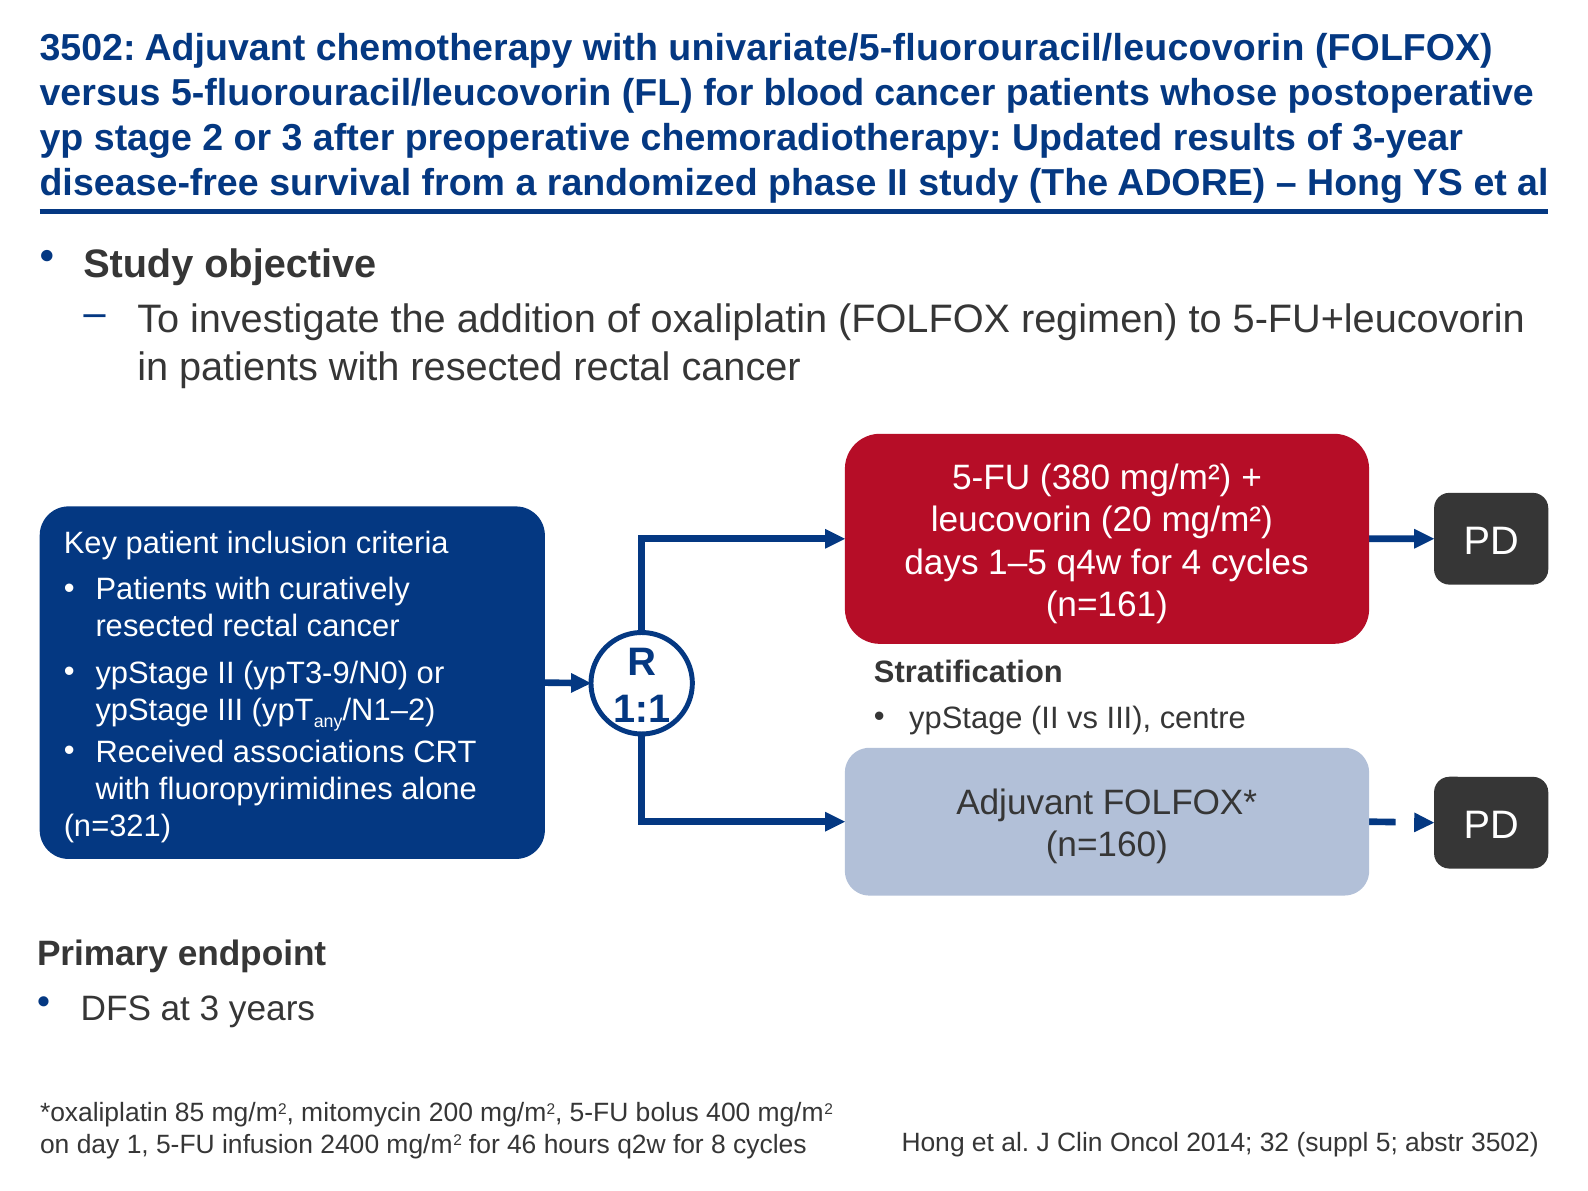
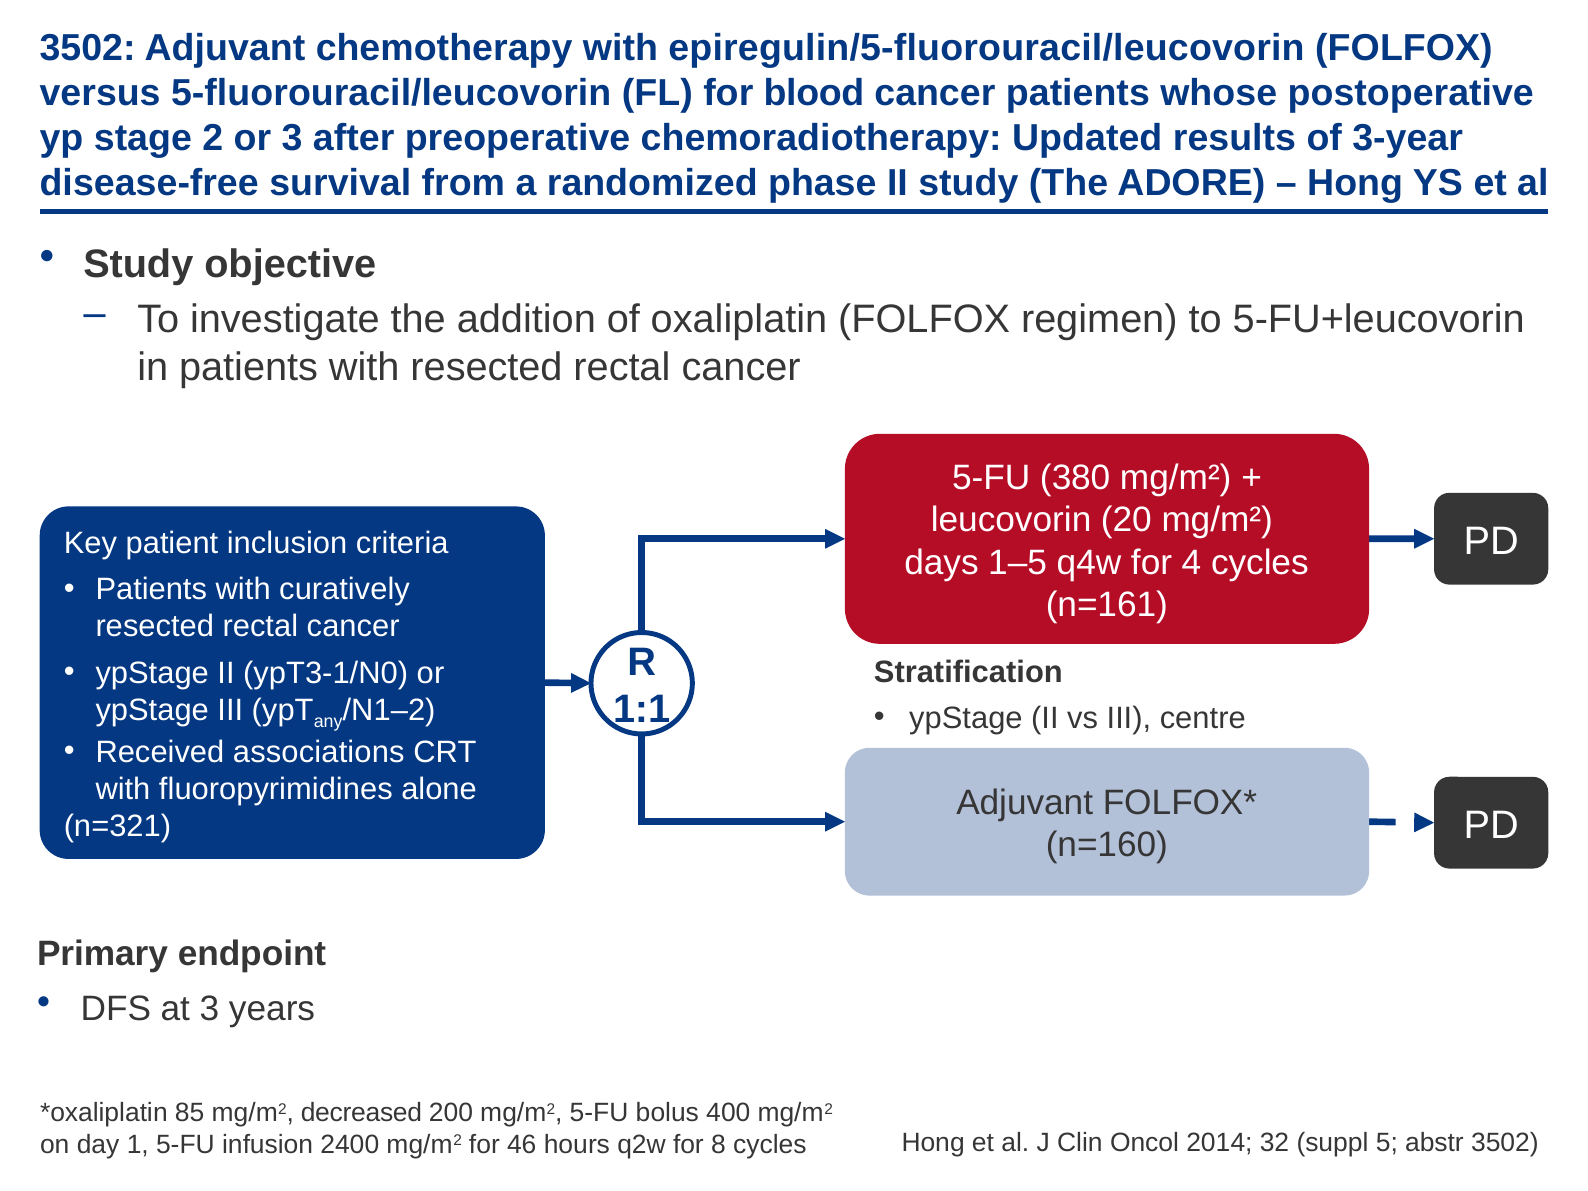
univariate/5-fluorouracil/leucovorin: univariate/5-fluorouracil/leucovorin -> epiregulin/5-fluorouracil/leucovorin
ypT3-9/N0: ypT3-9/N0 -> ypT3-1/N0
mitomycin: mitomycin -> decreased
